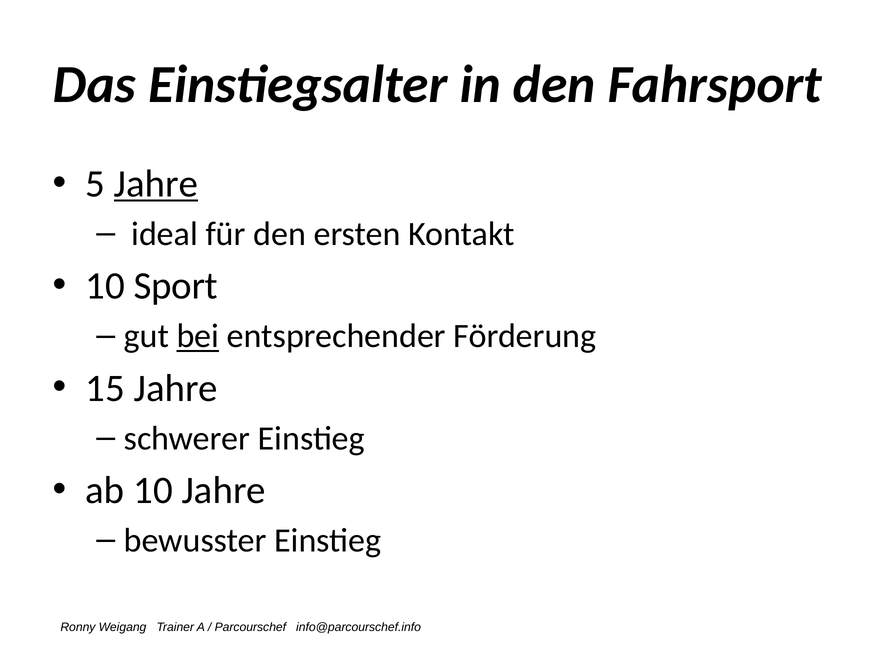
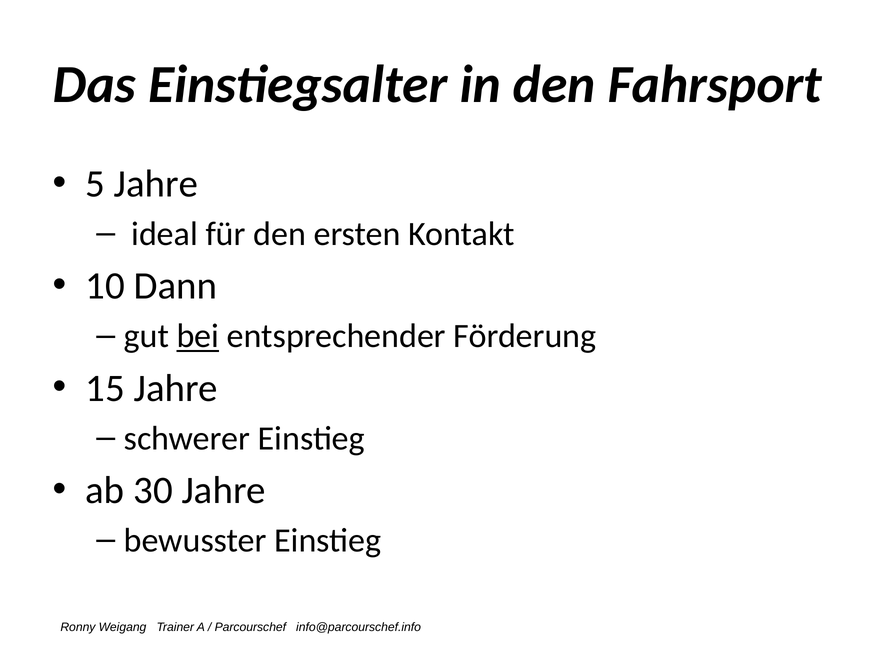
Jahre at (156, 184) underline: present -> none
Sport: Sport -> Dann
ab 10: 10 -> 30
